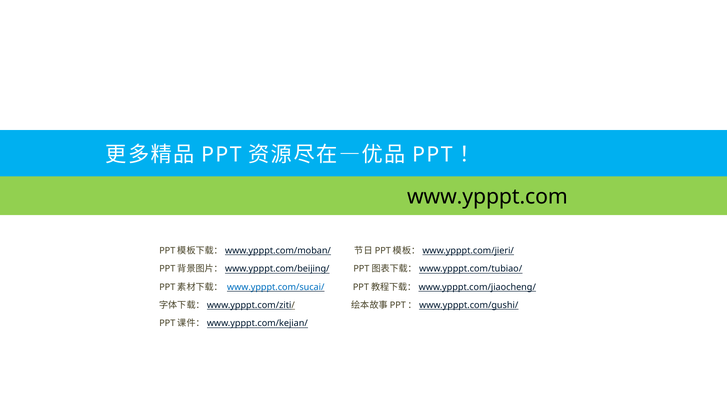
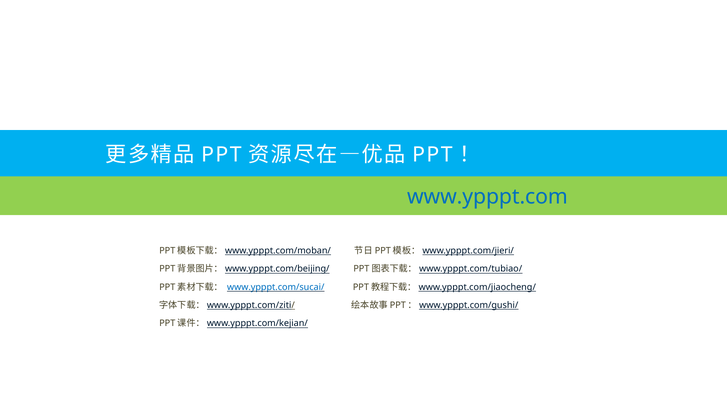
www.ypppt.com colour: black -> blue
